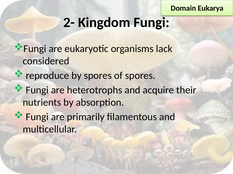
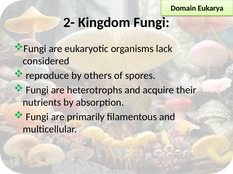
by spores: spores -> others
